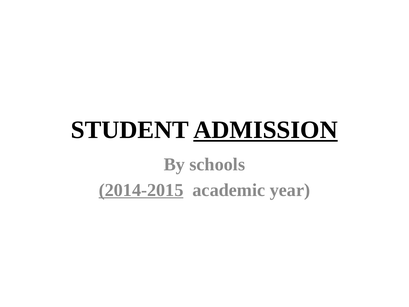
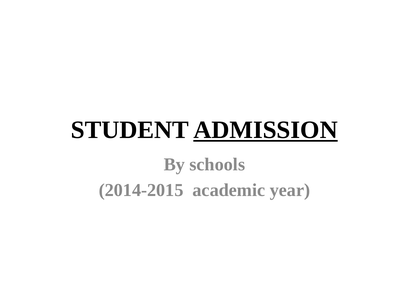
2014-2015 underline: present -> none
